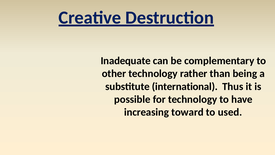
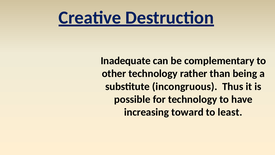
international: international -> incongruous
used: used -> least
